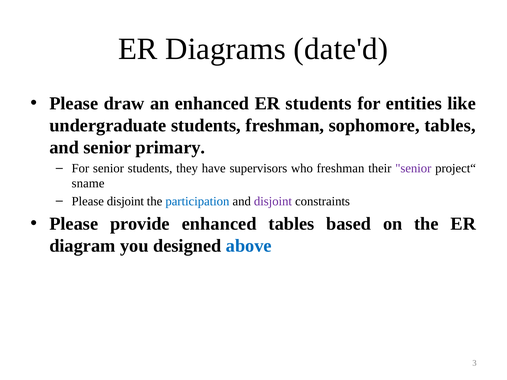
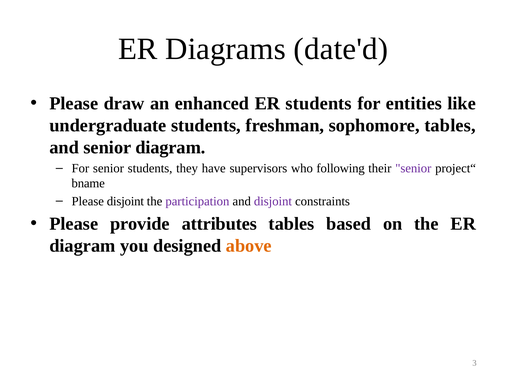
senior primary: primary -> diagram
who freshman: freshman -> following
sname: sname -> bname
participation colour: blue -> purple
provide enhanced: enhanced -> attributes
above colour: blue -> orange
